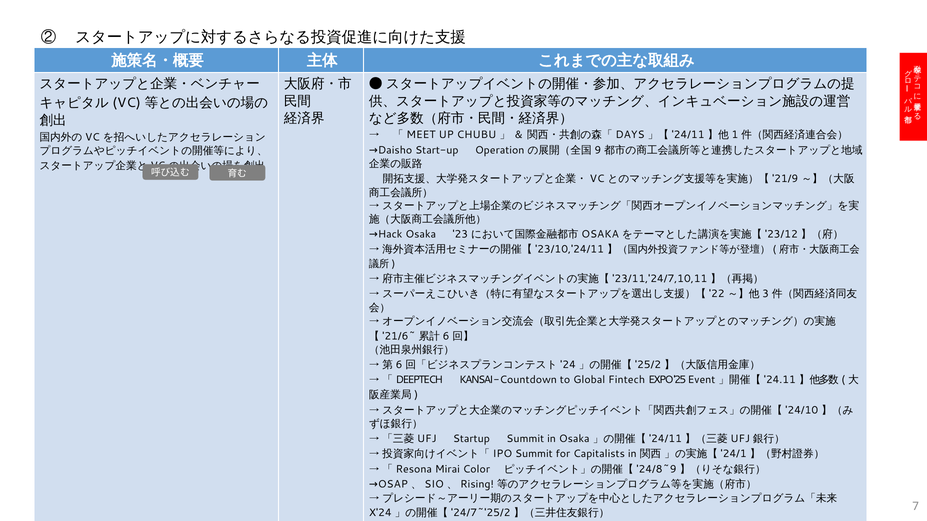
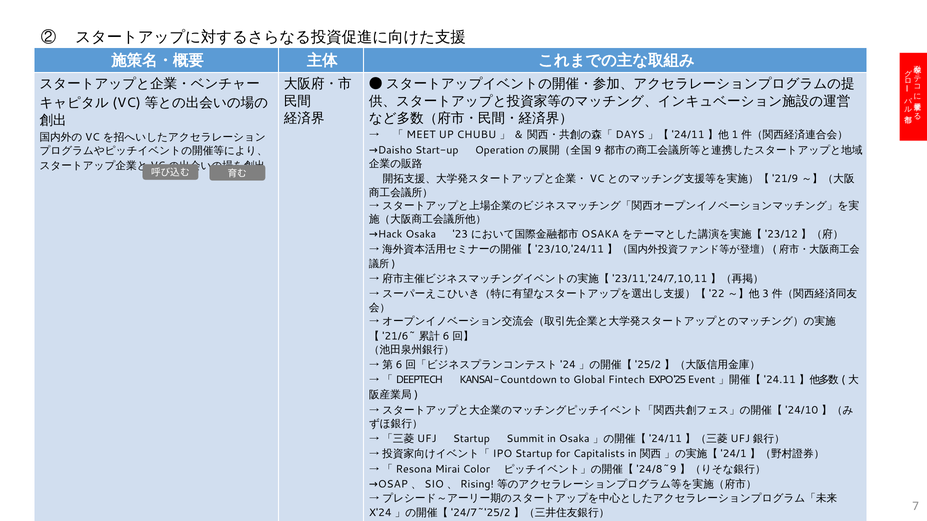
Summit at (534, 454): Summit -> Startup
